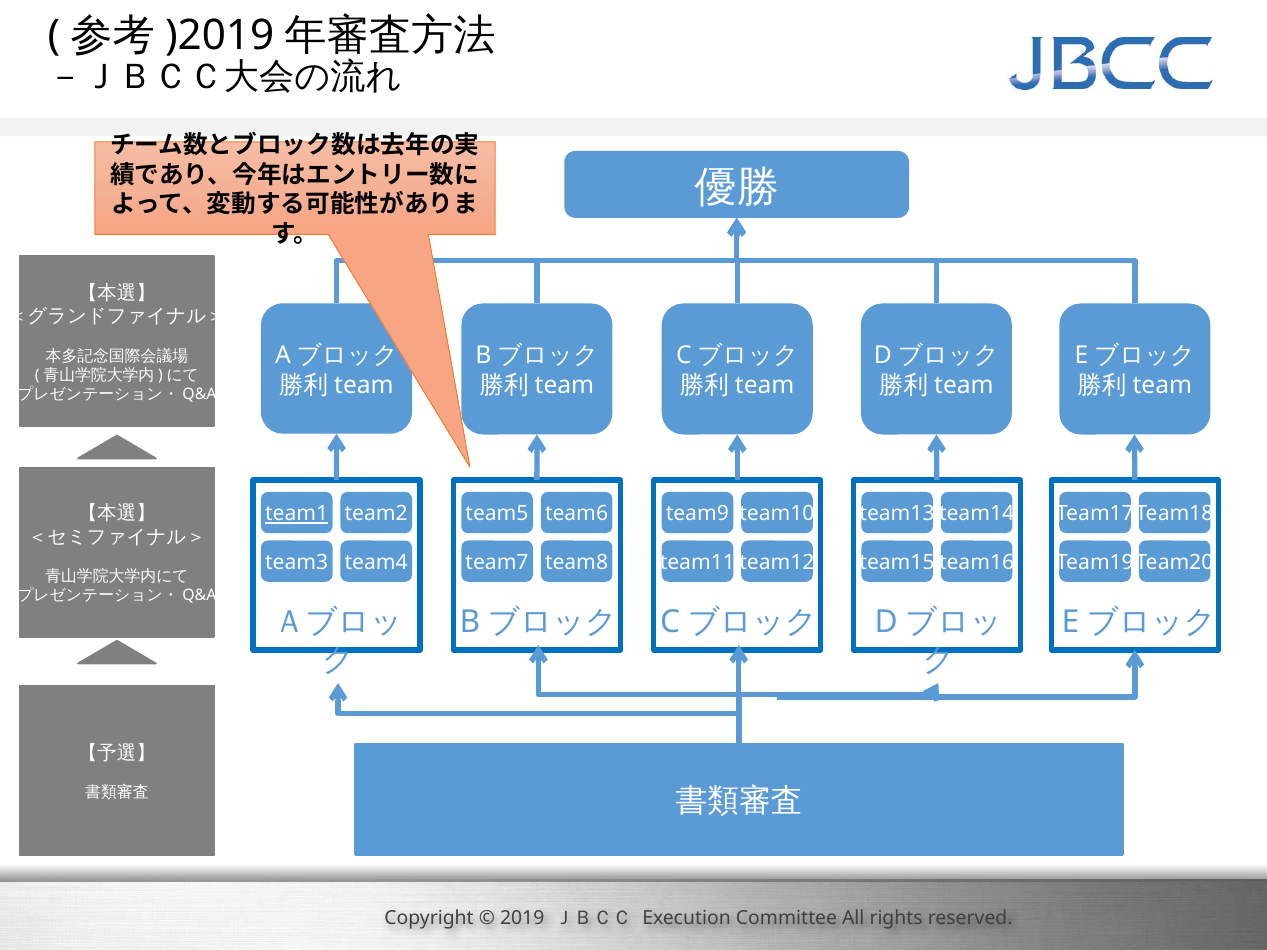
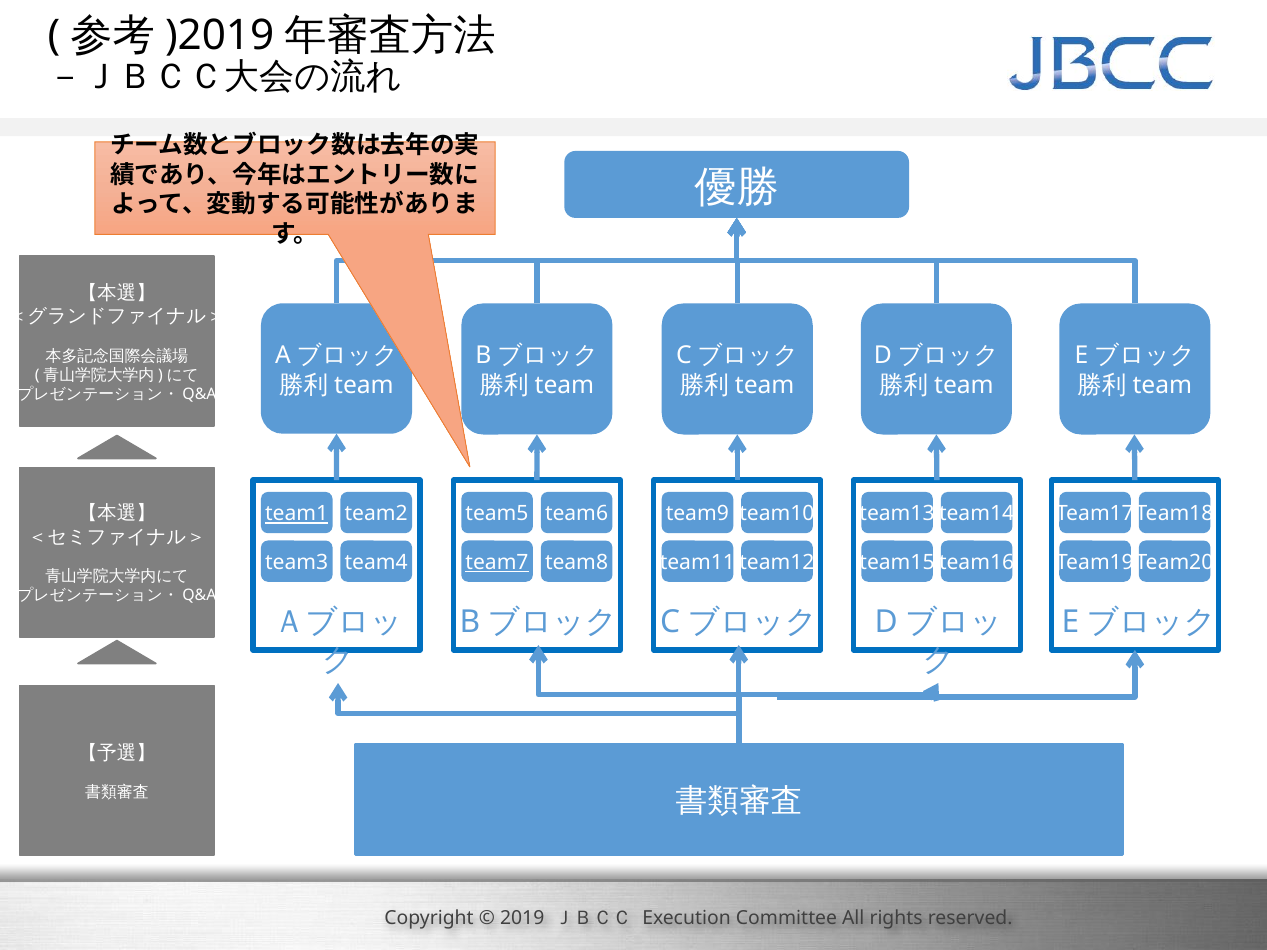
team7 underline: none -> present
